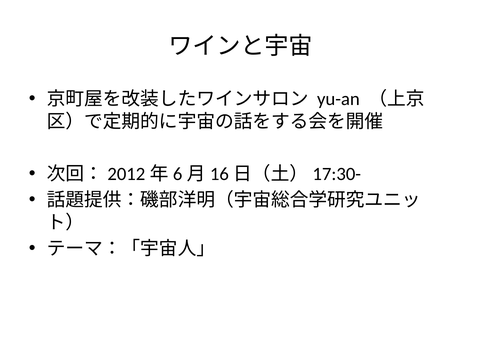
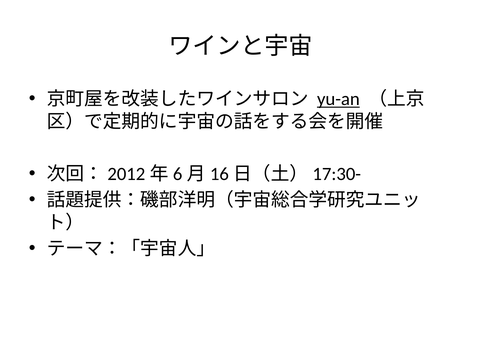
yu-an underline: none -> present
